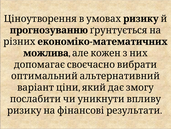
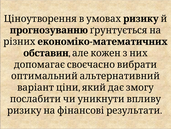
можлива: можлива -> обставин
